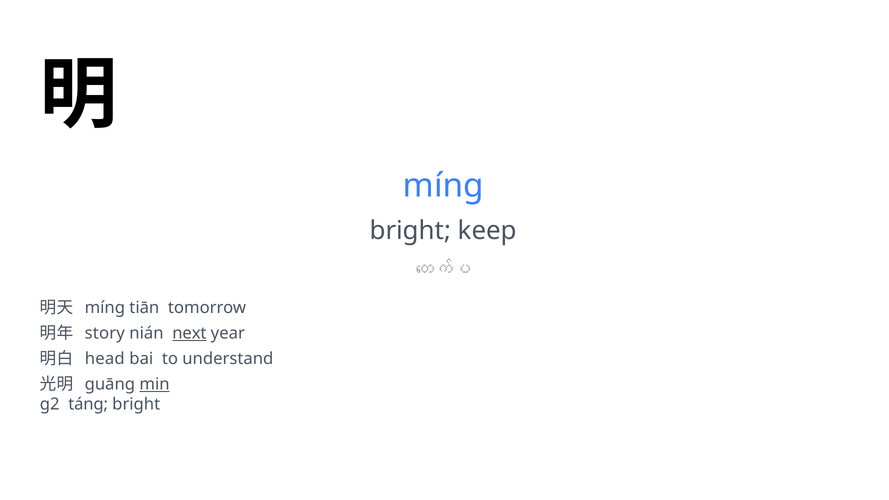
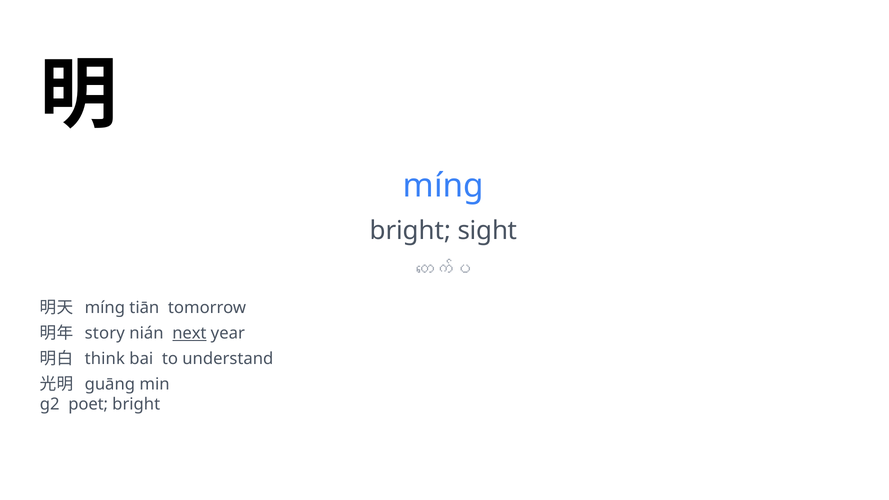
keep: keep -> sight
head: head -> think
min underline: present -> none
táng: táng -> poet
